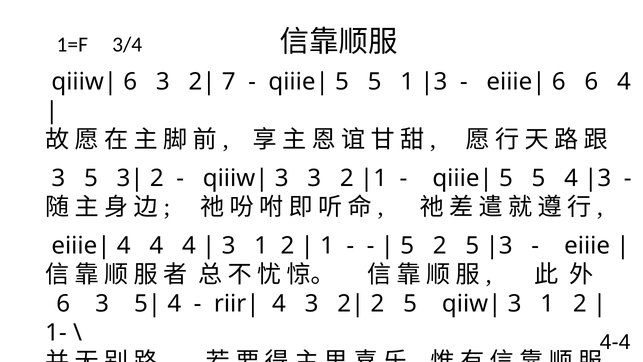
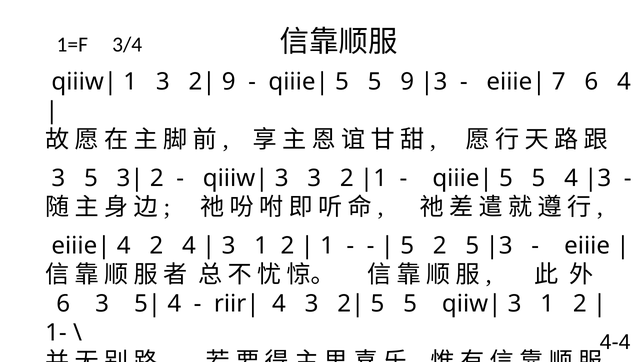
6 at (130, 82): 6 -> 1
7 at (229, 82): 7 -> 9
5 1: 1 -> 9
6 at (559, 82): 6 -> 7
4 at (156, 246): 4 -> 2
2 at (377, 303): 2 -> 5
